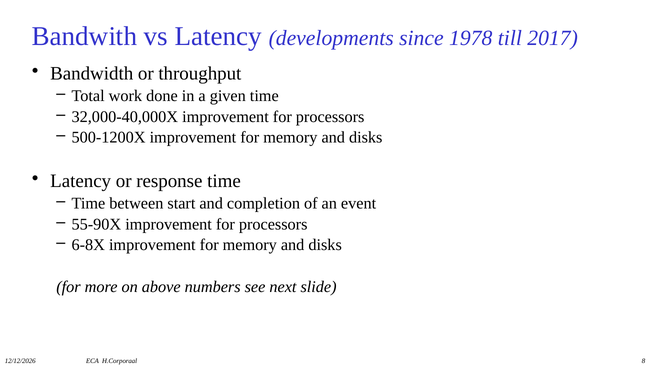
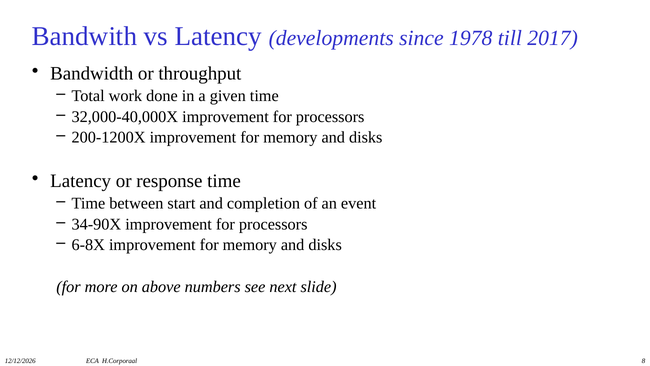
500-1200X: 500-1200X -> 200-1200X
55-90X: 55-90X -> 34-90X
